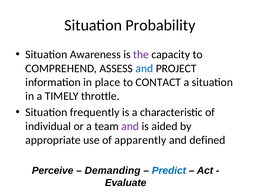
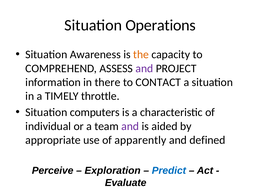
Probability: Probability -> Operations
the colour: purple -> orange
and at (144, 68) colour: blue -> purple
place: place -> there
frequently: frequently -> computers
Demanding: Demanding -> Exploration
